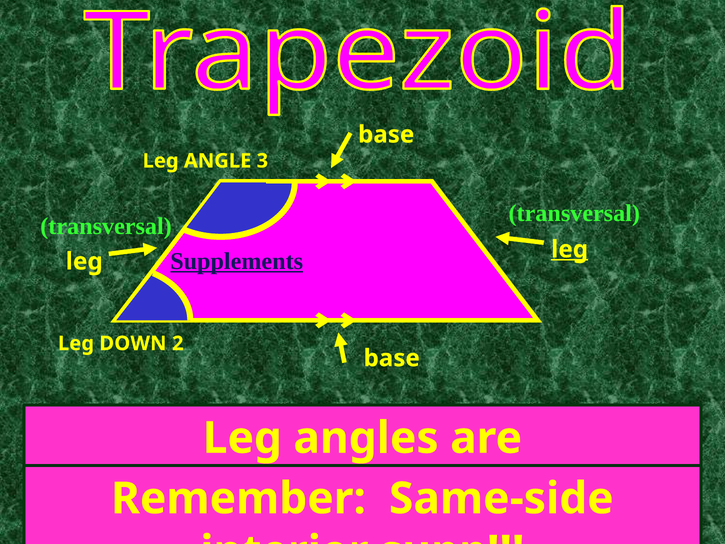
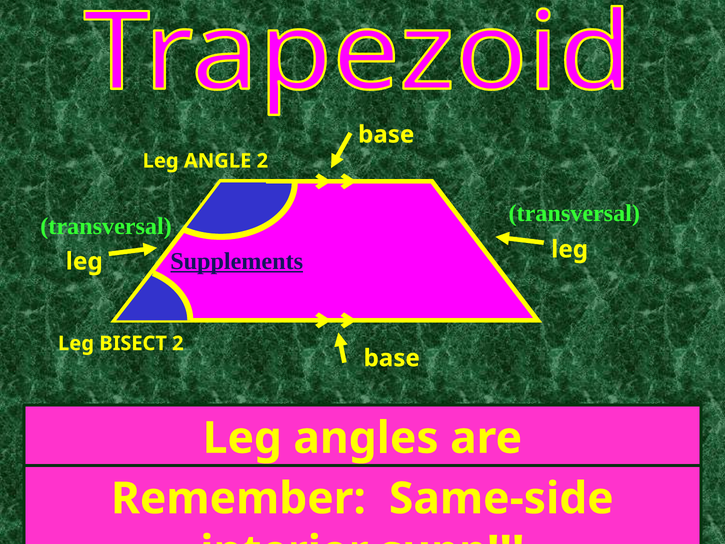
ANGLE 3: 3 -> 2
leg at (570, 249) underline: present -> none
DOWN: DOWN -> BISECT
